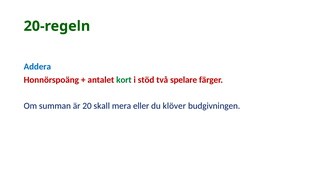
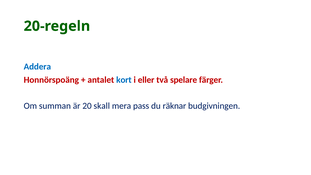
kort colour: green -> blue
stöd: stöd -> eller
eller: eller -> pass
klöver: klöver -> räknar
